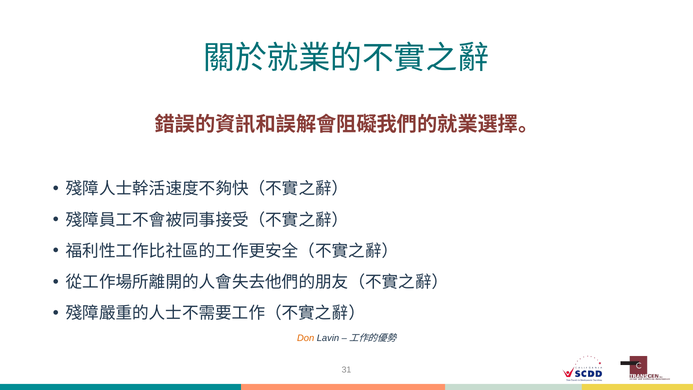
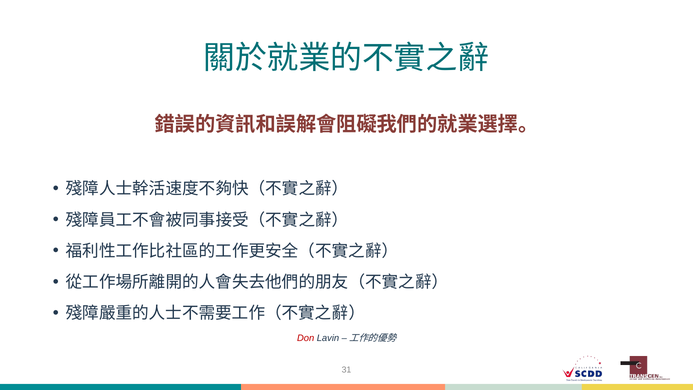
Don colour: orange -> red
